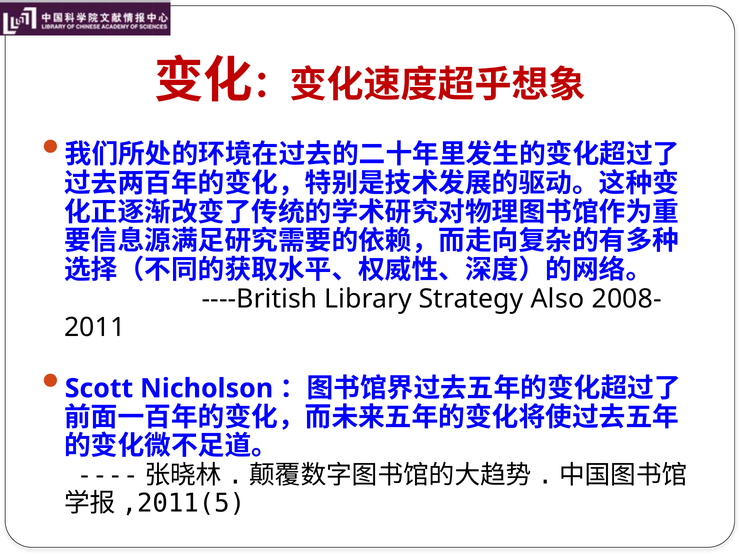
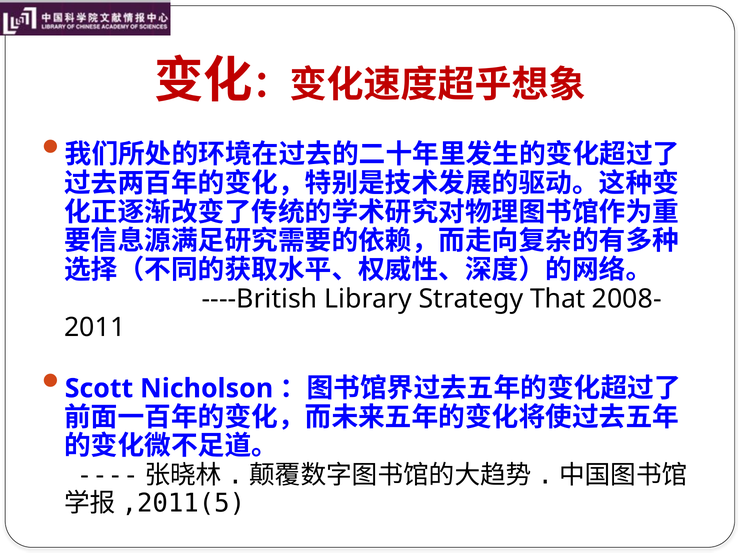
Also: Also -> That
